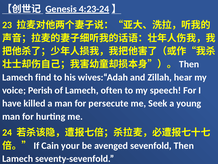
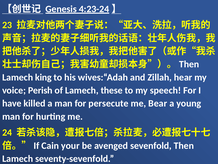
find: find -> king
often: often -> these
Seek: Seek -> Bear
